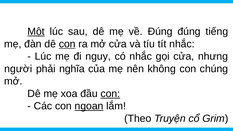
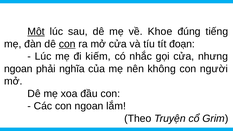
về Đúng: Đúng -> Khoe
tít nhắc: nhắc -> đoạn
nguy: nguy -> kiếm
người at (18, 69): người -> ngoan
chúng: chúng -> người
con at (110, 94) underline: present -> none
ngoan at (89, 106) underline: present -> none
